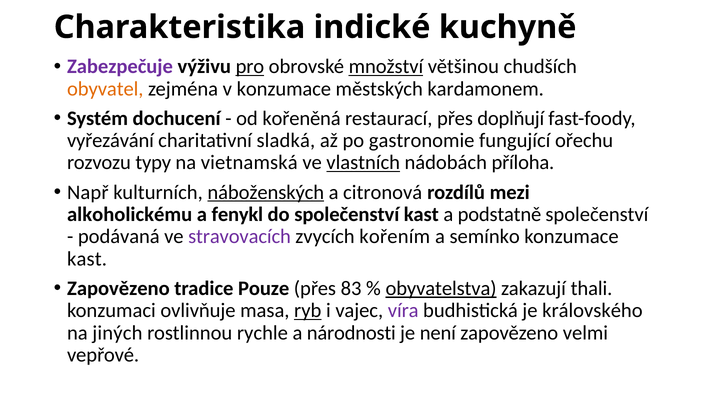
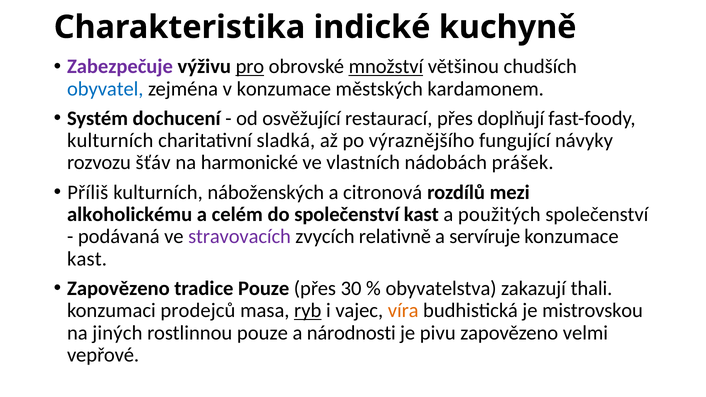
obyvatel colour: orange -> blue
kořeněná: kořeněná -> osvěžující
vyřezávání at (110, 141): vyřezávání -> kulturních
gastronomie: gastronomie -> výraznějšího
ořechu: ořechu -> návyky
typy: typy -> šťáv
vietnamská: vietnamská -> harmonické
vlastních underline: present -> none
příloha: příloha -> prášek
Např: Např -> Příliš
náboženských underline: present -> none
fenykl: fenykl -> celém
podstatně: podstatně -> použitých
kořením: kořením -> relativně
semínko: semínko -> servíruje
83: 83 -> 30
obyvatelstva underline: present -> none
ovlivňuje: ovlivňuje -> prodejců
víra colour: purple -> orange
královského: královského -> mistrovskou
rostlinnou rychle: rychle -> pouze
není: není -> pivu
